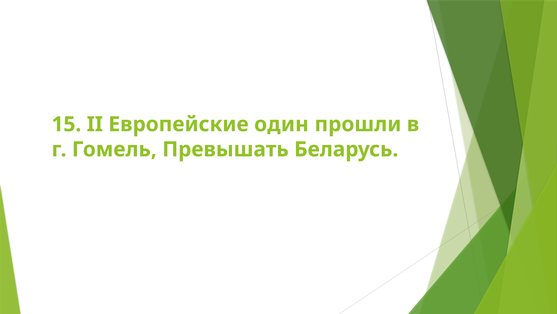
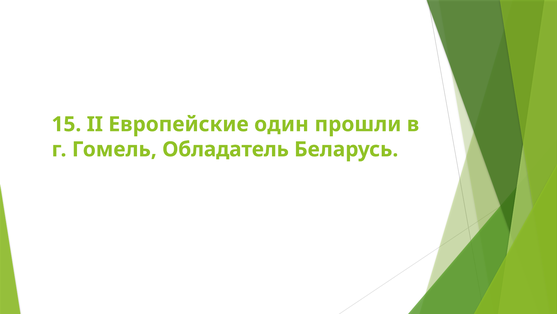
Превышать: Превышать -> Обладатель
